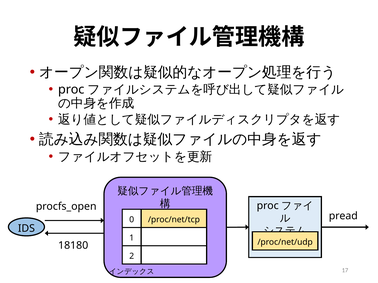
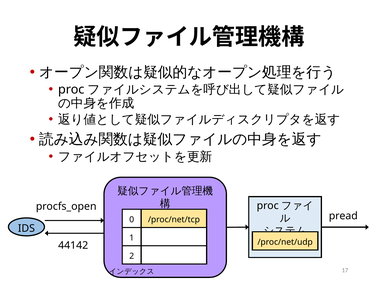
18180: 18180 -> 44142
